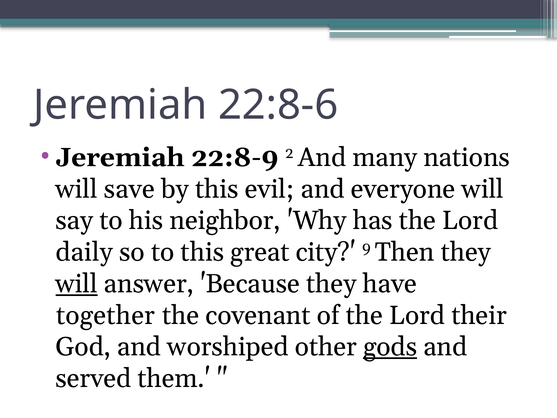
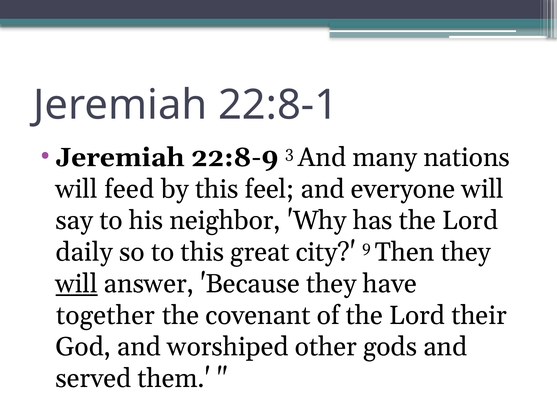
22:8-6: 22:8-6 -> 22:8-1
2: 2 -> 3
save: save -> feed
evil: evil -> feel
gods underline: present -> none
